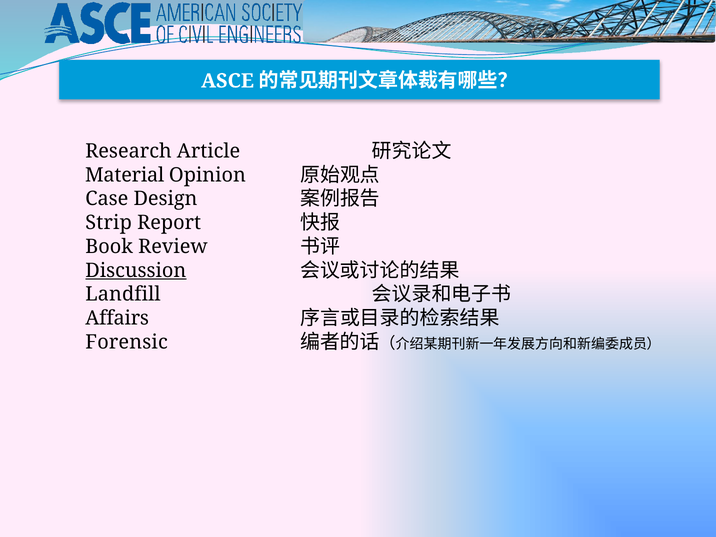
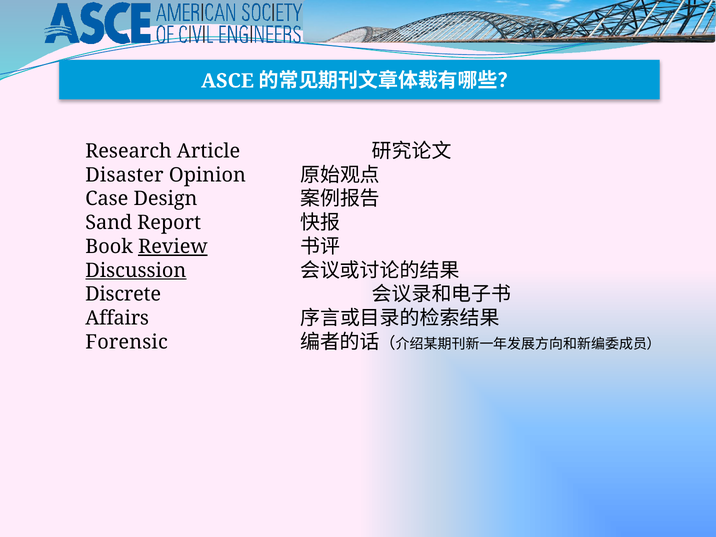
Material: Material -> Disaster
Strip: Strip -> Sand
Review underline: none -> present
Landfill: Landfill -> Discrete
